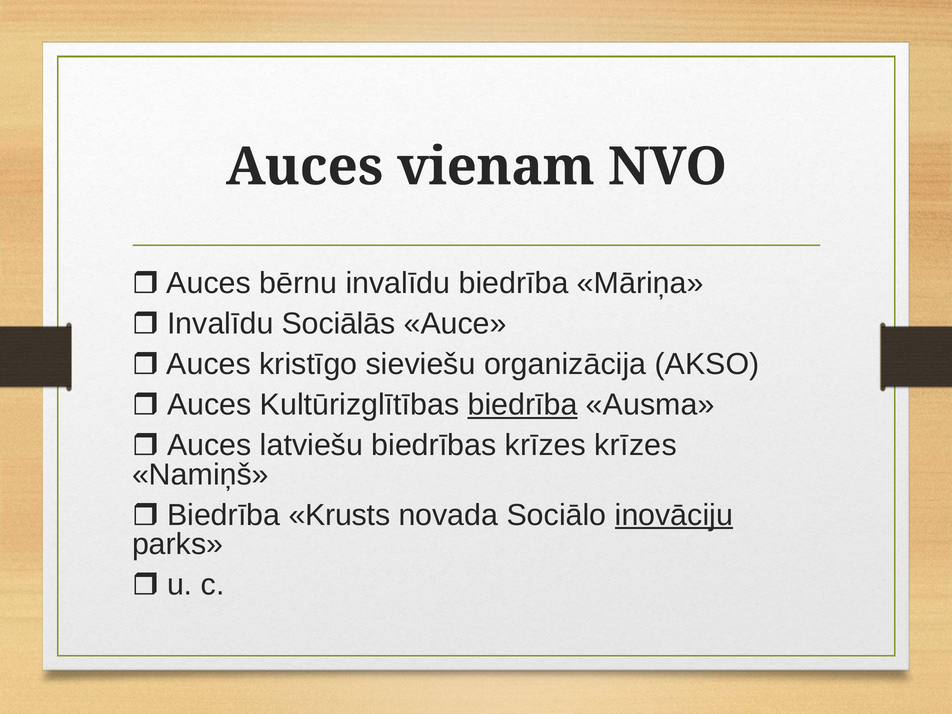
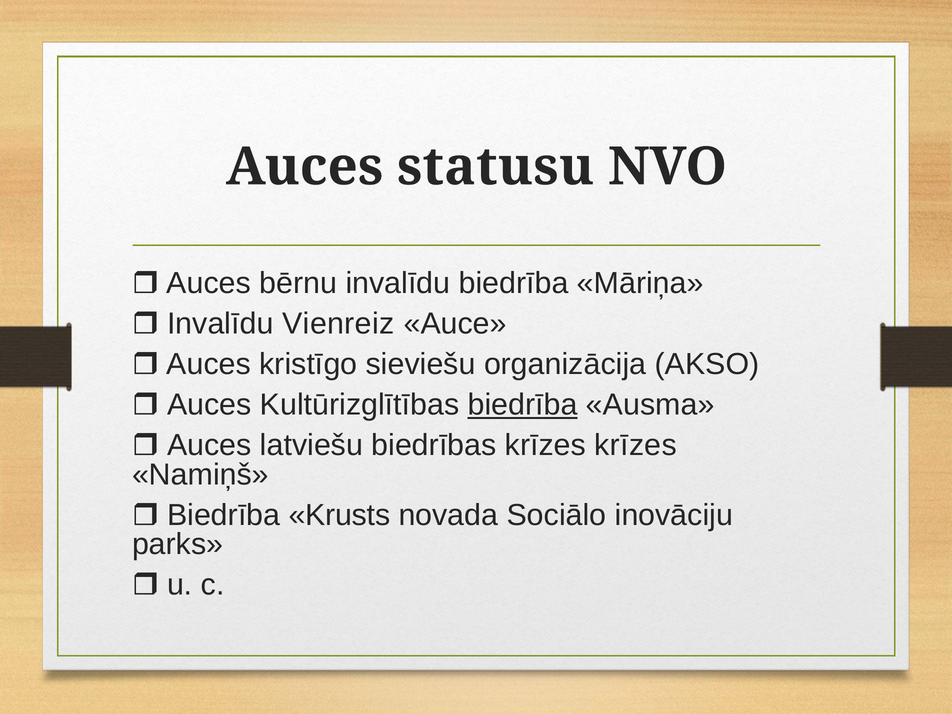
vienam: vienam -> statusu
Sociālās: Sociālās -> Vienreiz
inovāciju underline: present -> none
